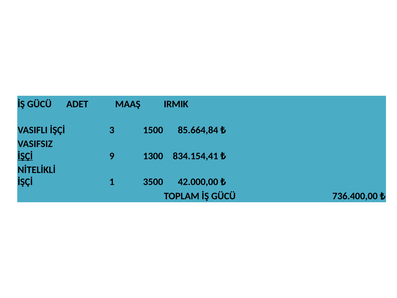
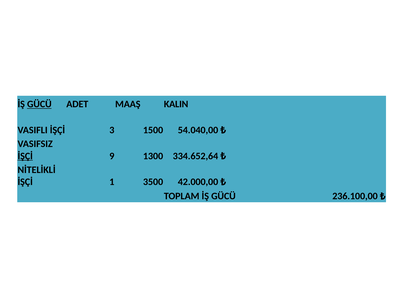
GÜCÜ at (39, 104) underline: none -> present
IRMIK: IRMIK -> KALIN
85.664,84: 85.664,84 -> 54.040,00
834.154,41: 834.154,41 -> 334.652,64
736.400,00: 736.400,00 -> 236.100,00
